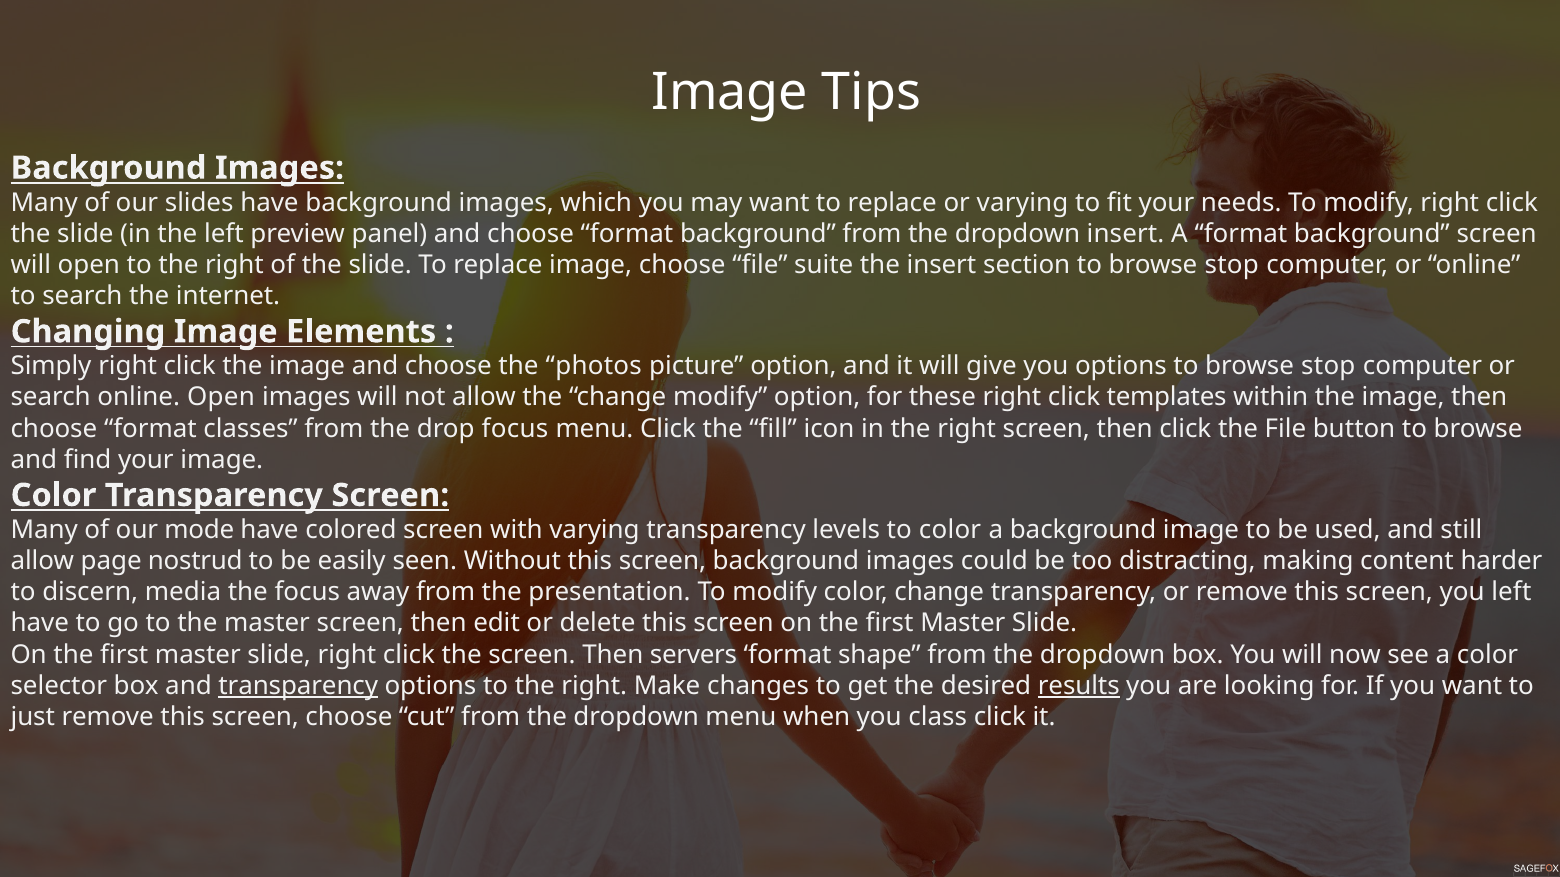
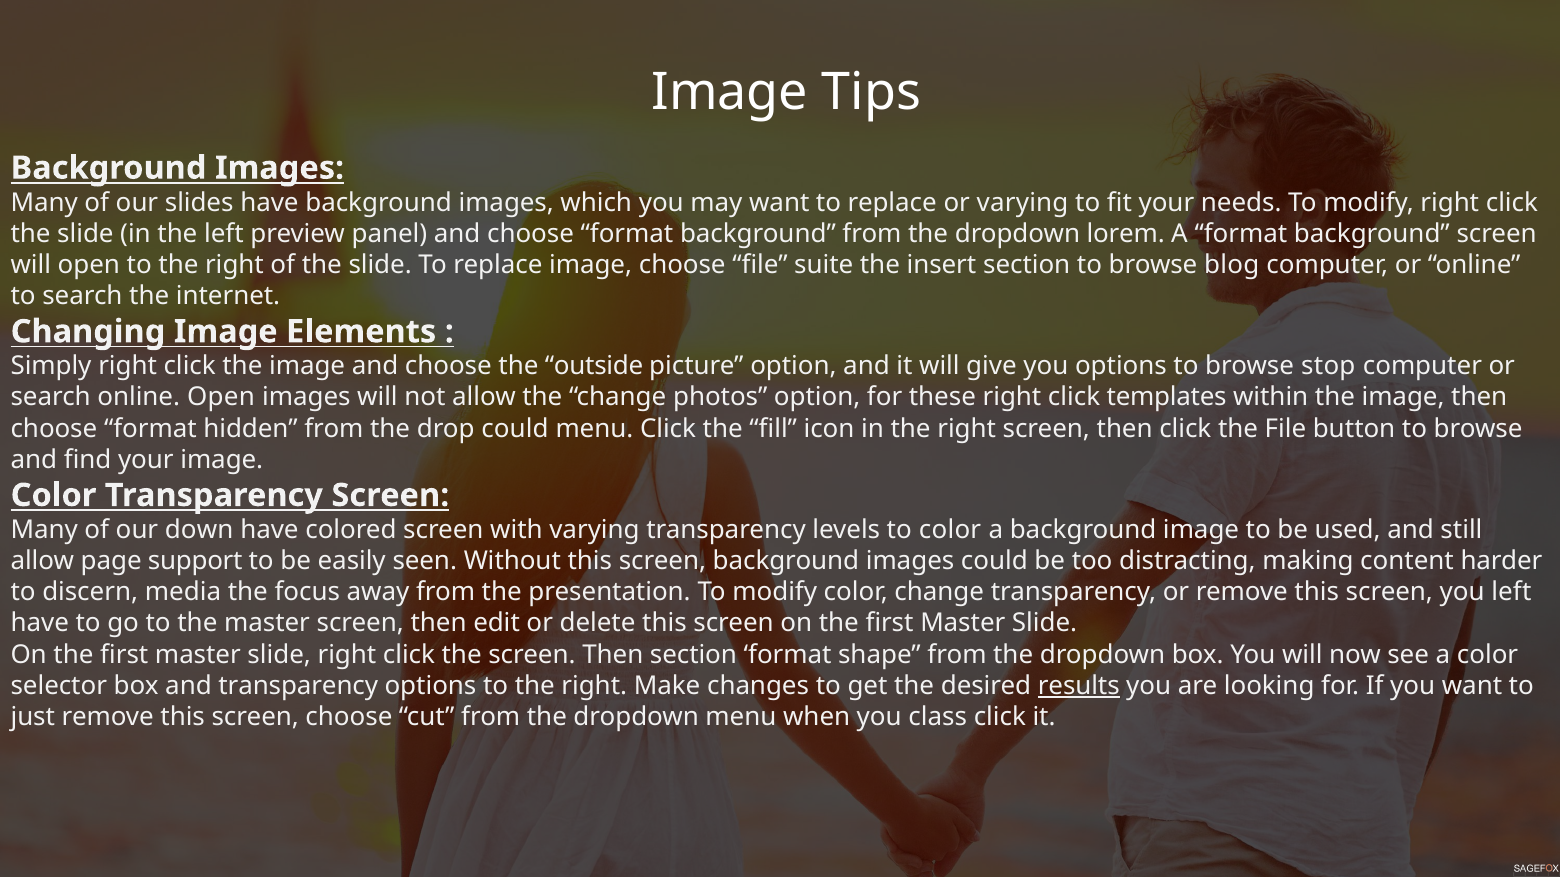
dropdown insert: insert -> lorem
section to browse stop: stop -> blog
photos: photos -> outside
change modify: modify -> photos
classes: classes -> hidden
drop focus: focus -> could
mode: mode -> down
nostrud: nostrud -> support
Then servers: servers -> section
transparency at (298, 686) underline: present -> none
